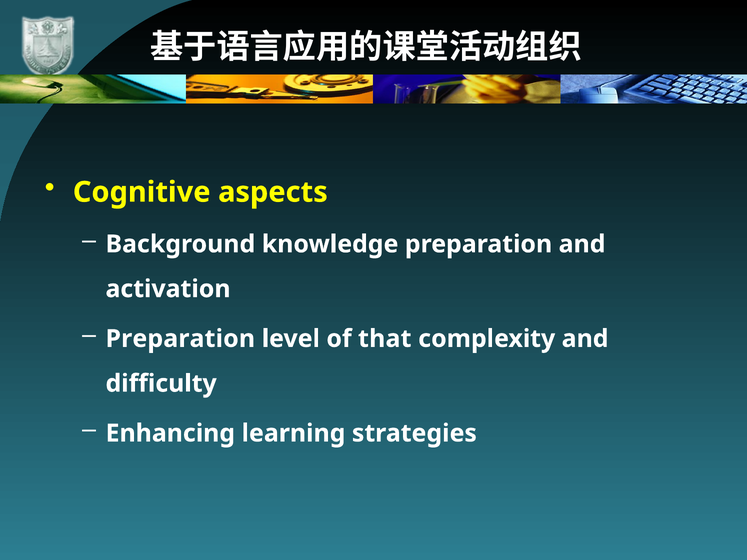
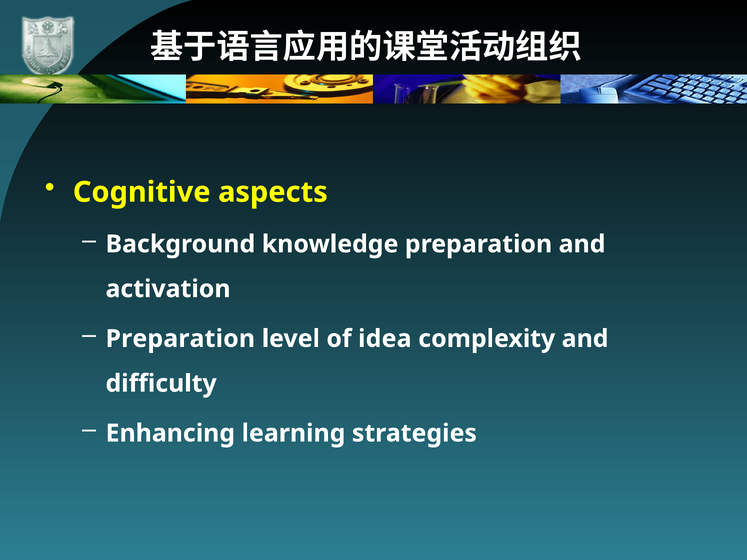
that: that -> idea
